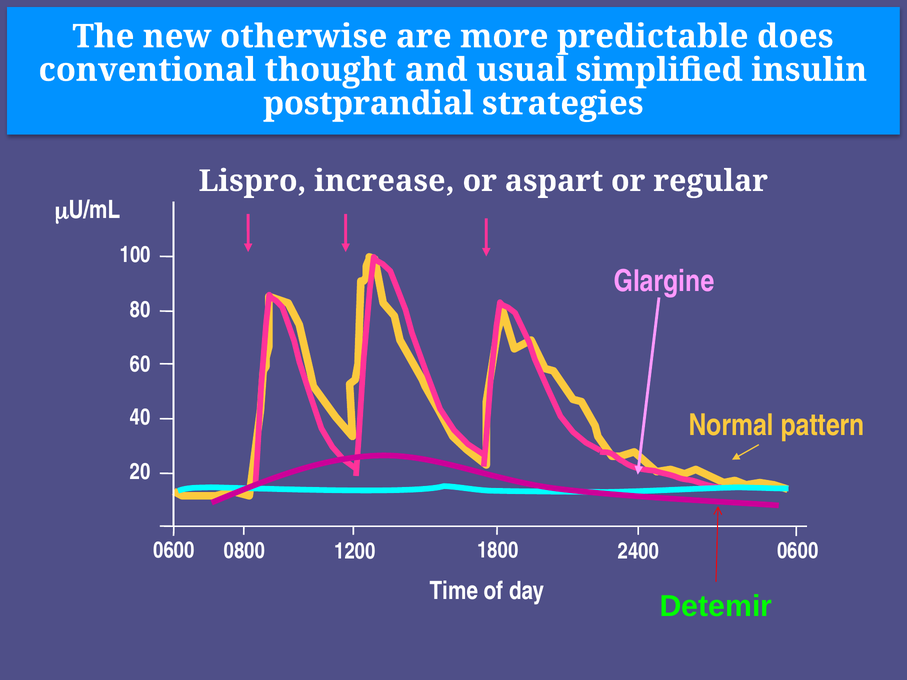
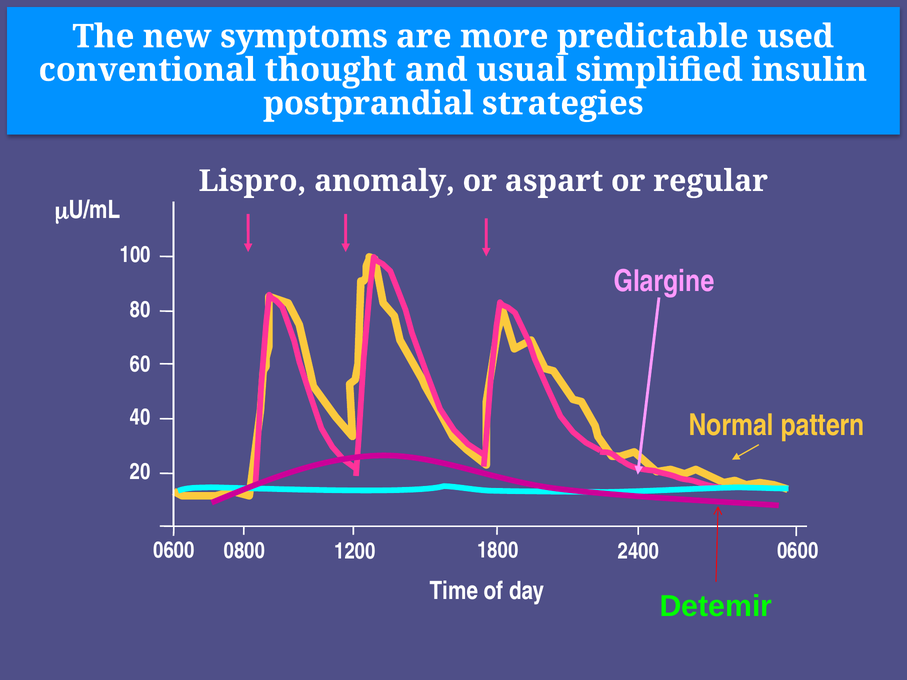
otherwise: otherwise -> symptoms
does: does -> used
increase: increase -> anomaly
